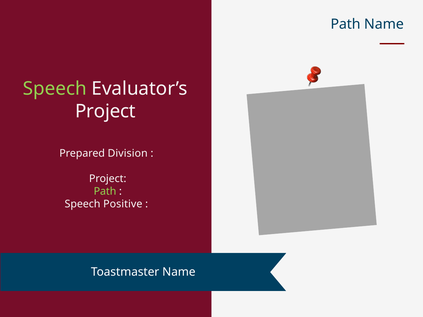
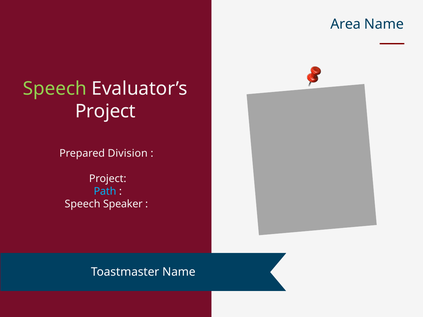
Path at (345, 24): Path -> Area
Path at (105, 192) colour: light green -> light blue
Positive: Positive -> Speaker
